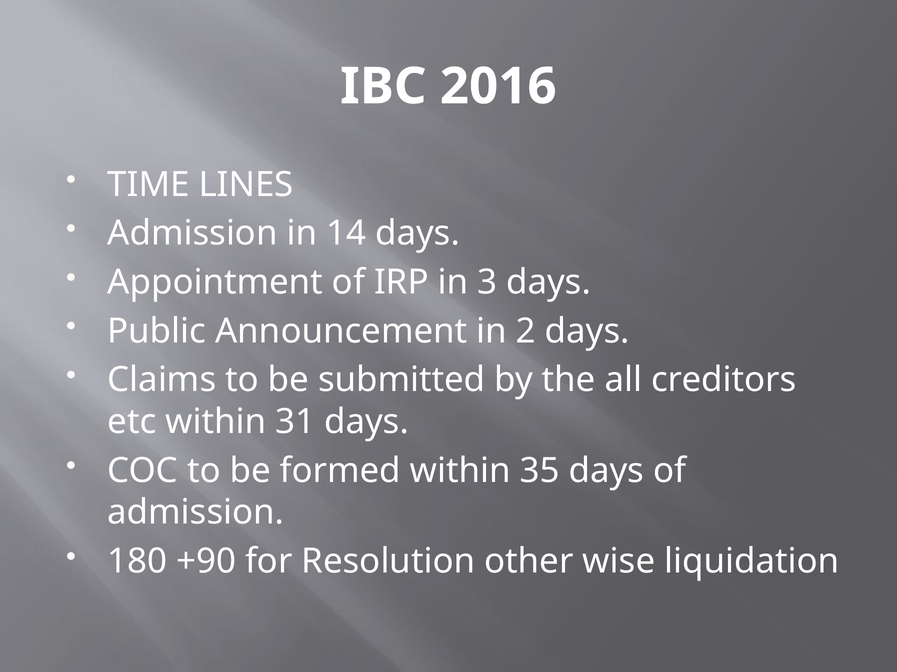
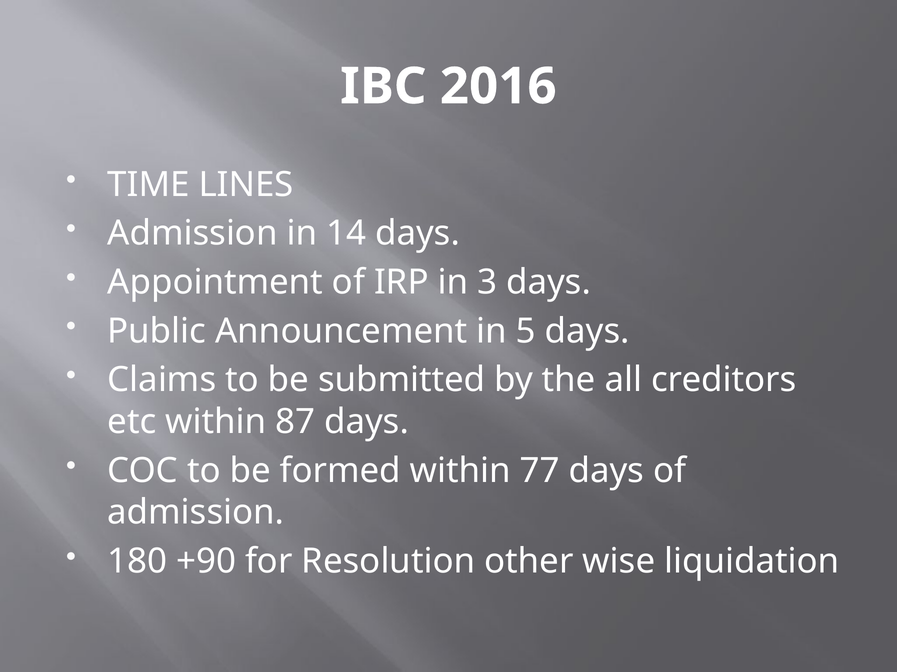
2: 2 -> 5
31: 31 -> 87
35: 35 -> 77
